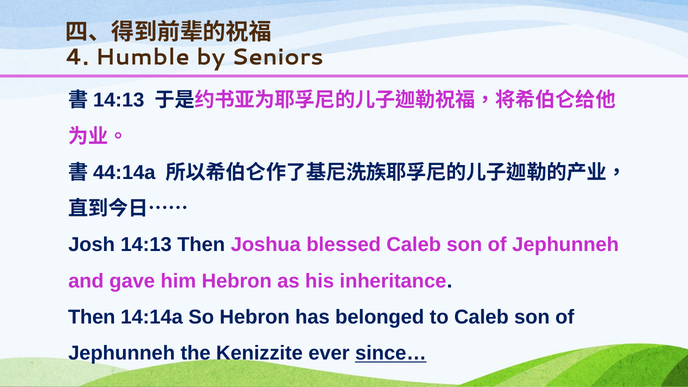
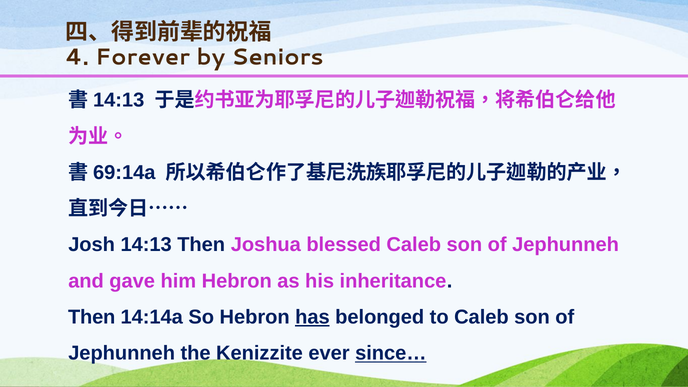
Humble: Humble -> Forever
44:14a: 44:14a -> 69:14a
has underline: none -> present
